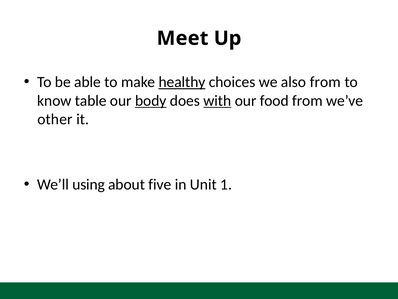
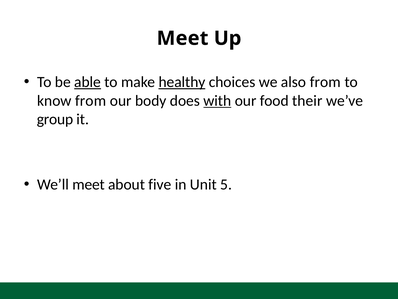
able underline: none -> present
know table: table -> from
body underline: present -> none
food from: from -> their
other: other -> group
We’ll using: using -> meet
1: 1 -> 5
